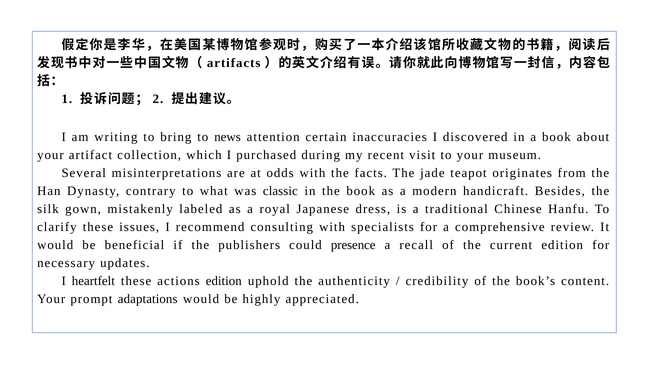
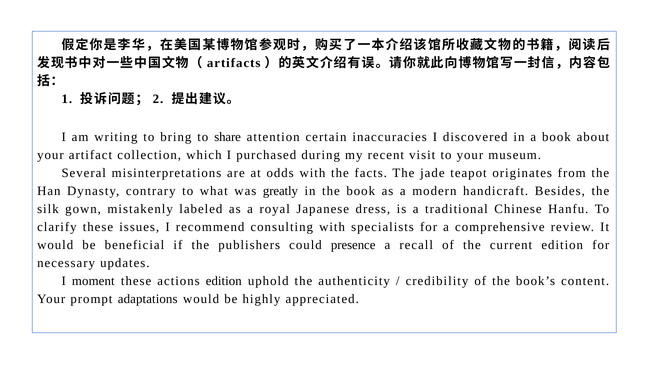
news: news -> share
classic: classic -> greatly
heartfelt: heartfelt -> moment
